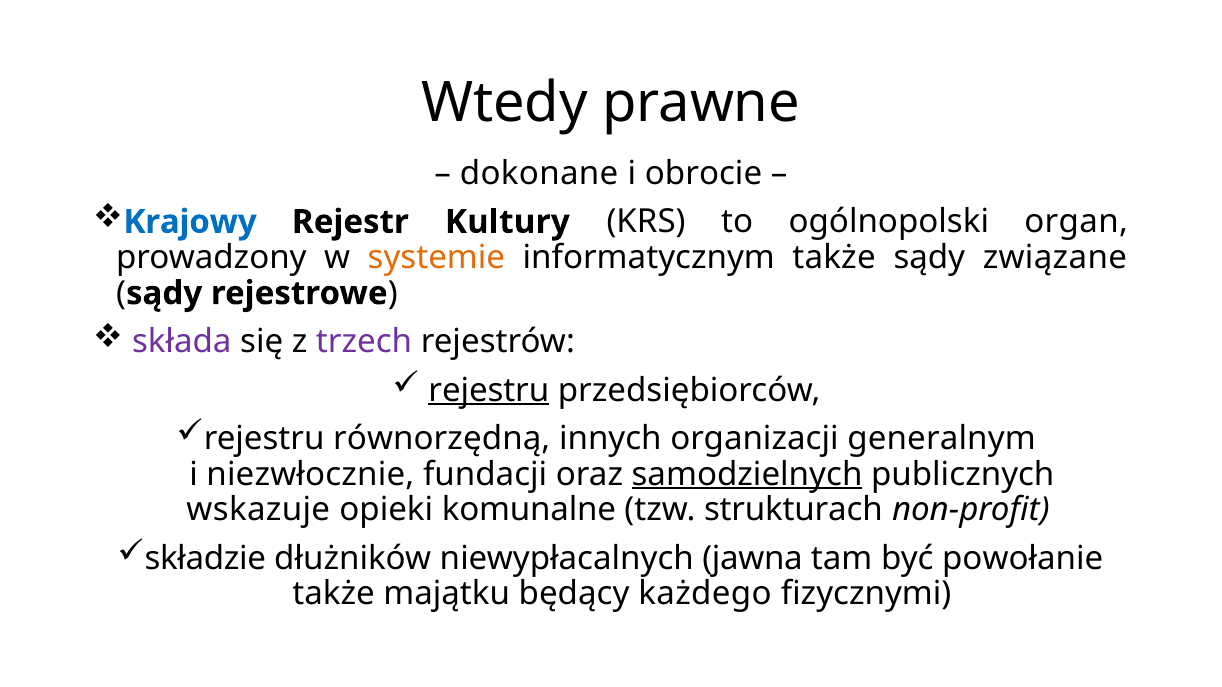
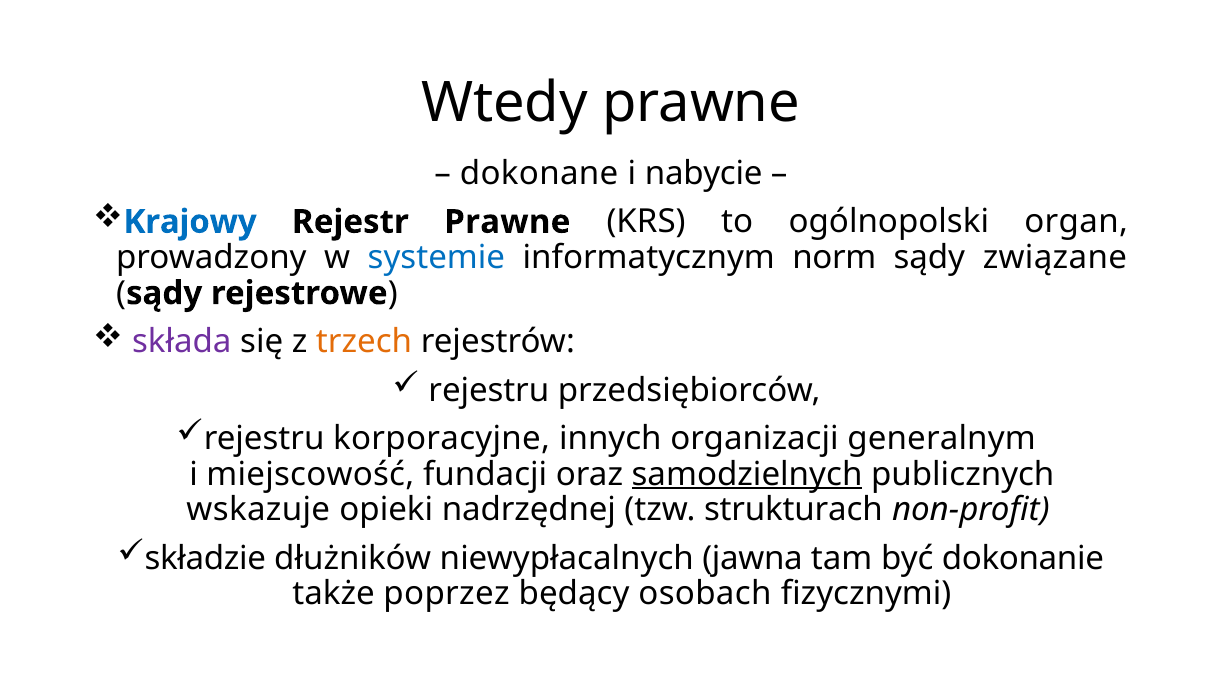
obrocie: obrocie -> nabycie
Rejestr Kultury: Kultury -> Prawne
systemie colour: orange -> blue
informatycznym także: także -> norm
trzech colour: purple -> orange
rejestru at (489, 390) underline: present -> none
równorzędną: równorzędną -> korporacyjne
niezwłocznie: niezwłocznie -> miejscowość
komunalne: komunalne -> nadrzędnej
powołanie: powołanie -> dokonanie
majątku: majątku -> poprzez
każdego: każdego -> osobach
